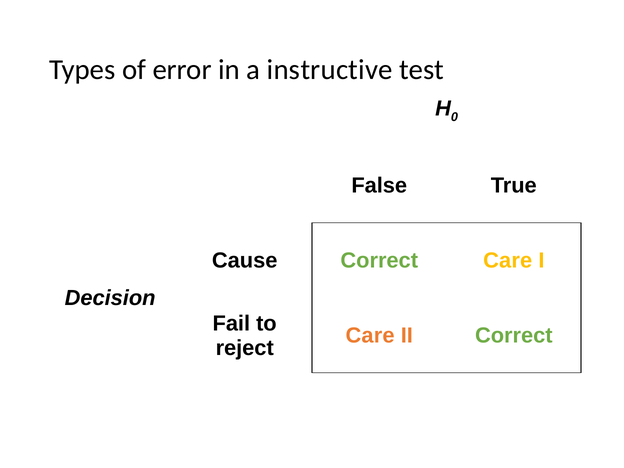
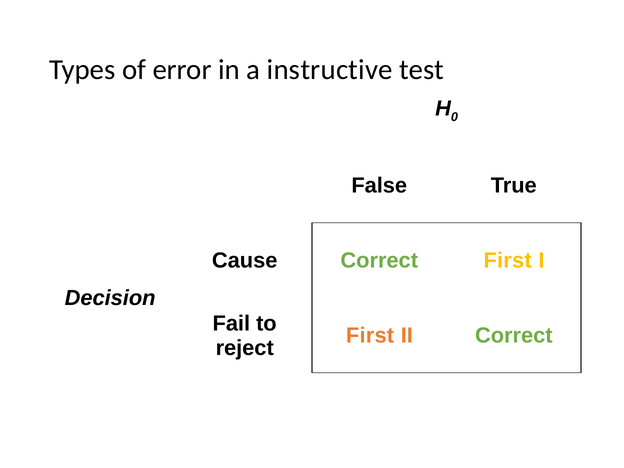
Correct Care: Care -> First
Care at (370, 336): Care -> First
